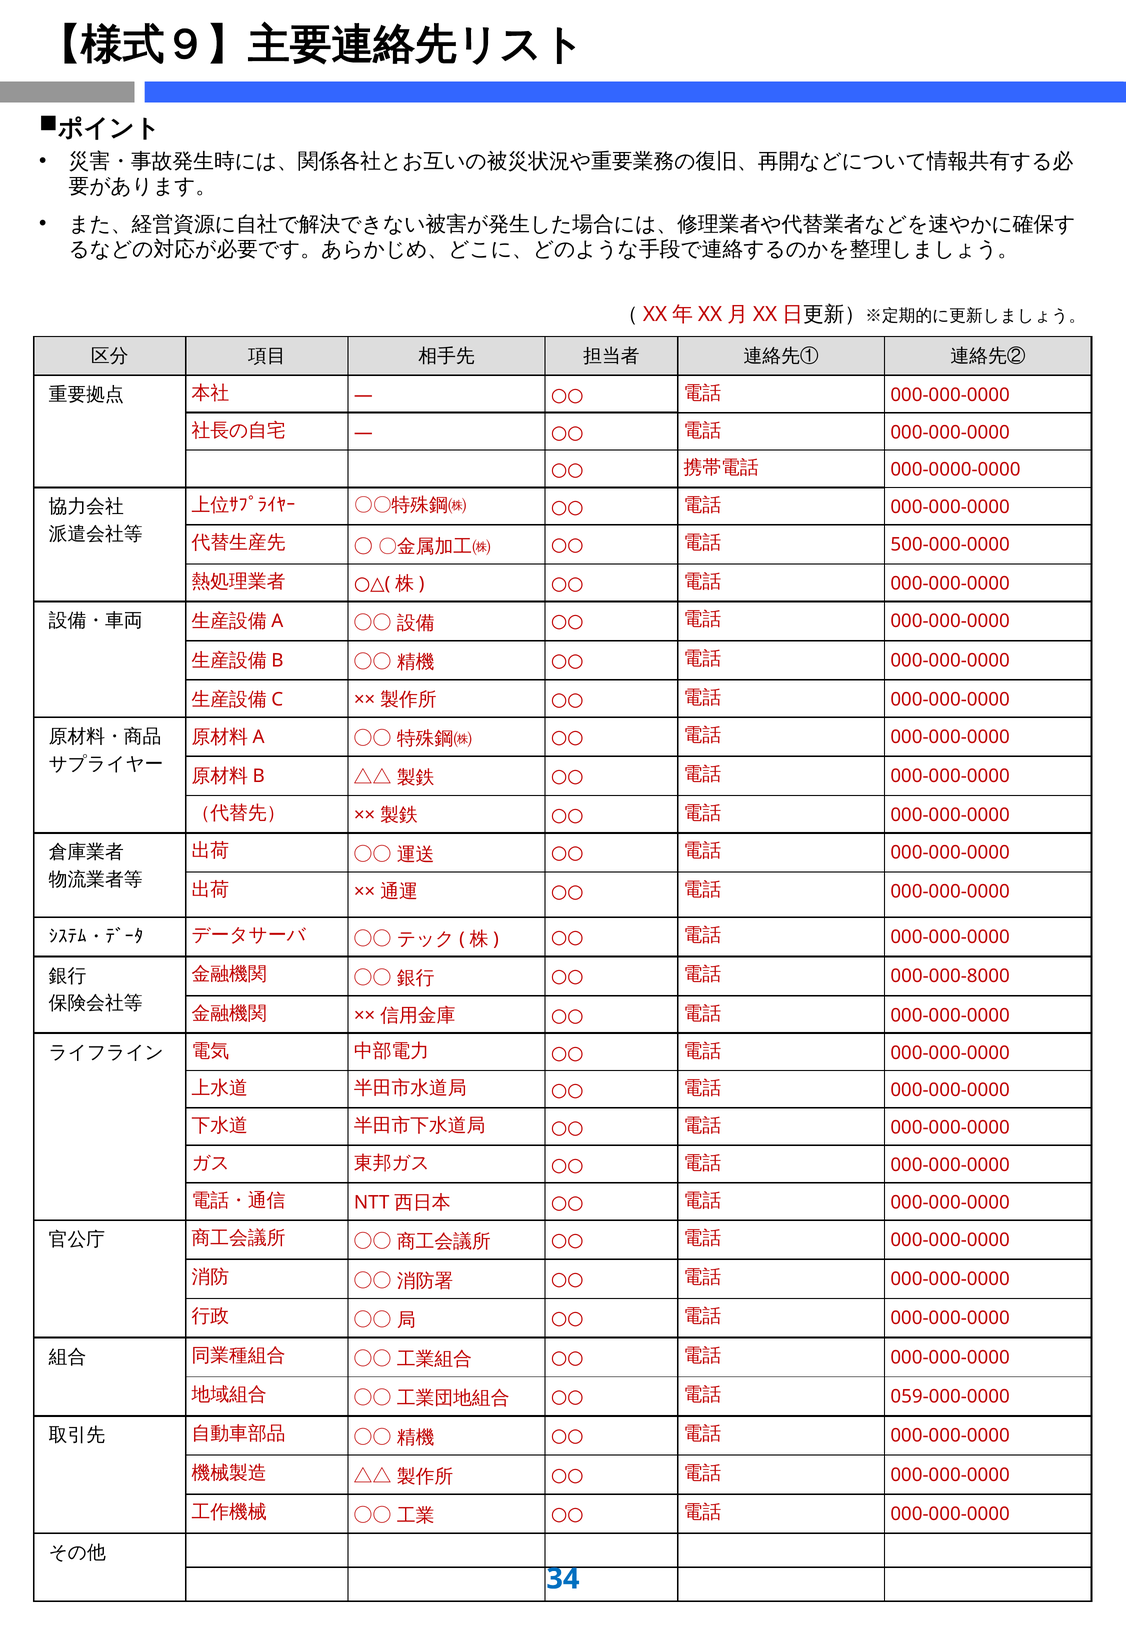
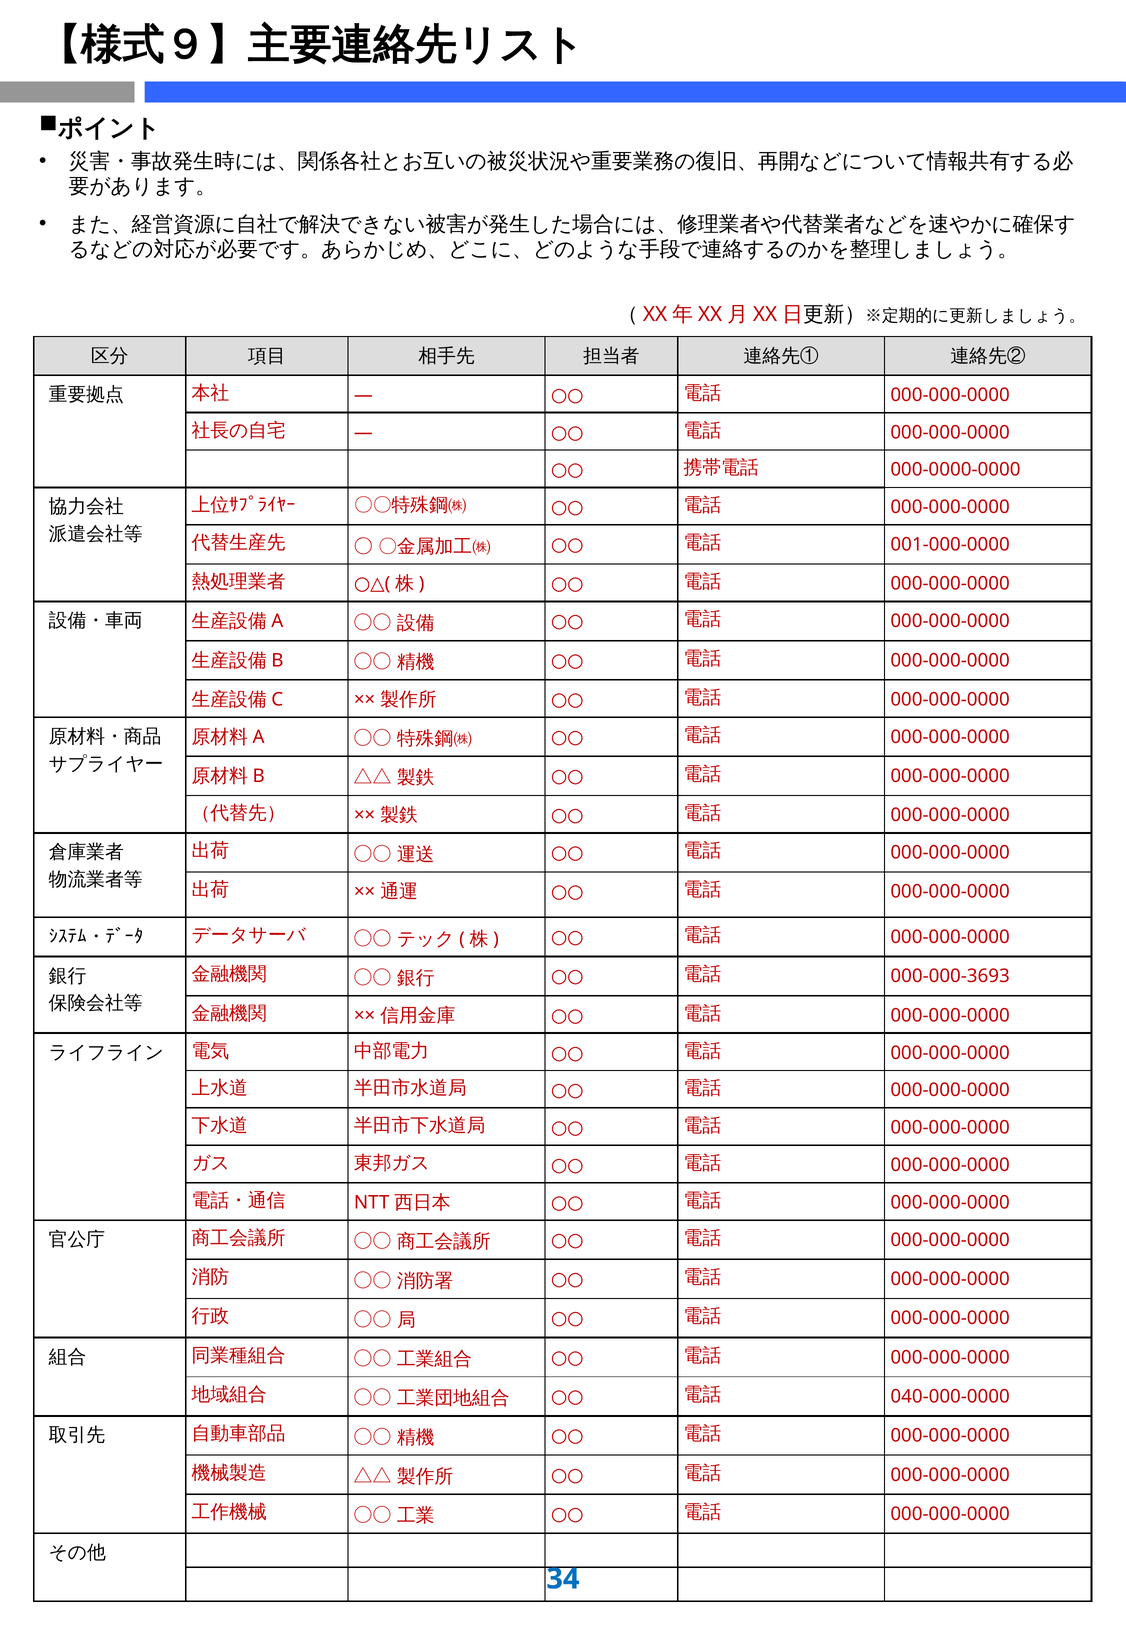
500-000-0000: 500-000-0000 -> 001-000-0000
000-000-8000: 000-000-8000 -> 000-000-3693
059-000-0000: 059-000-0000 -> 040-000-0000
